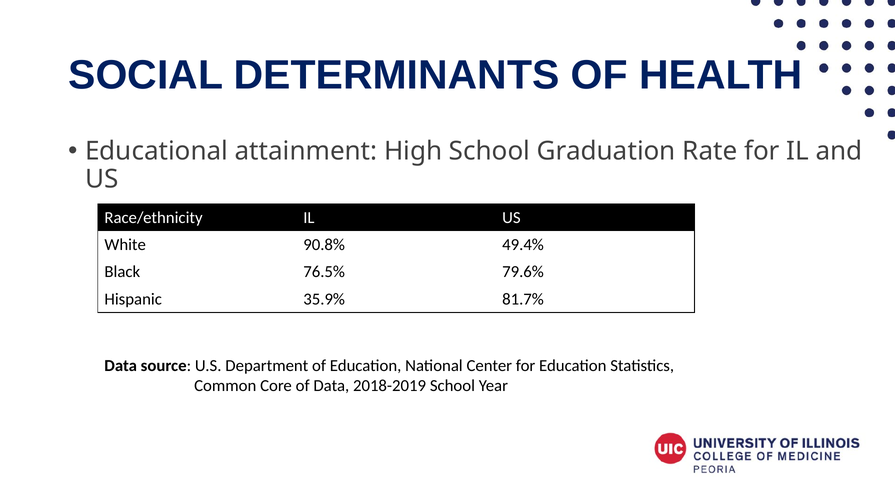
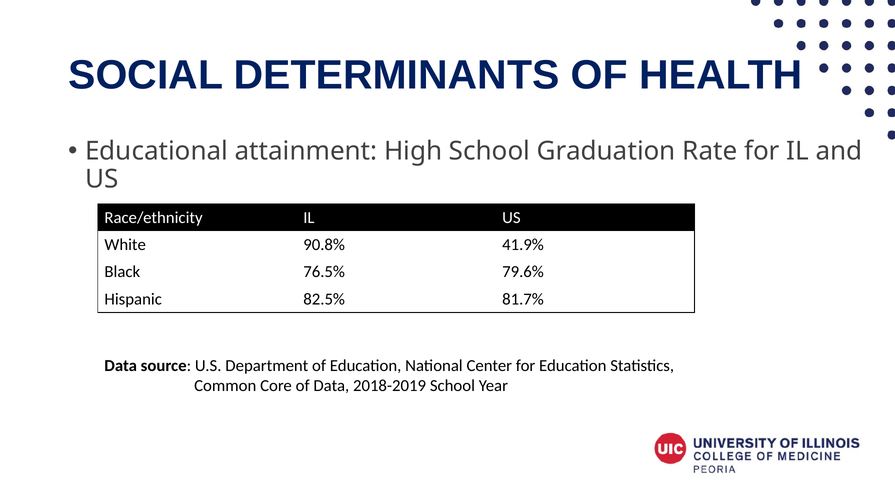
49.4%: 49.4% -> 41.9%
35.9%: 35.9% -> 82.5%
